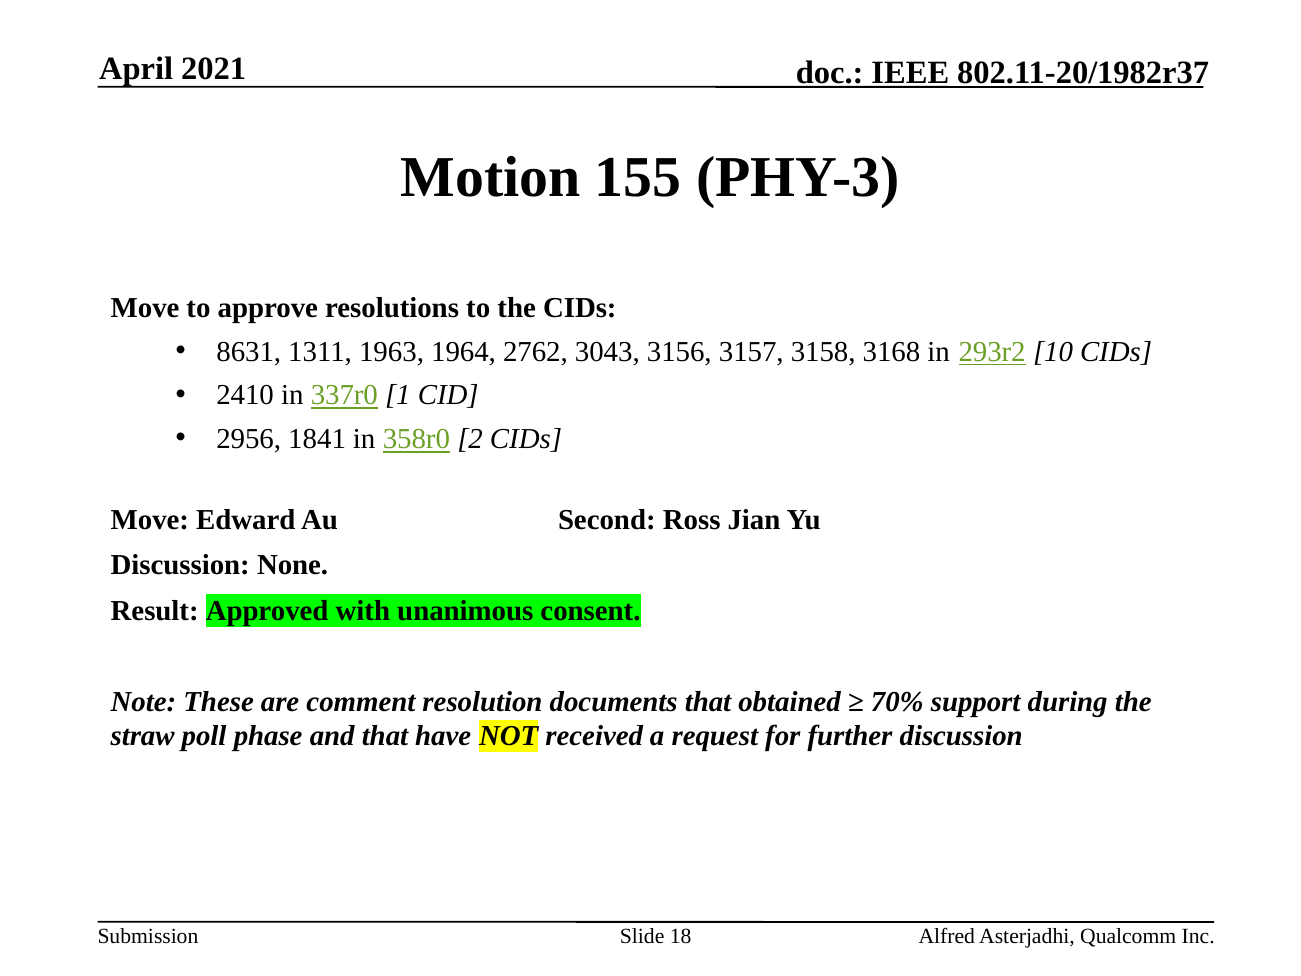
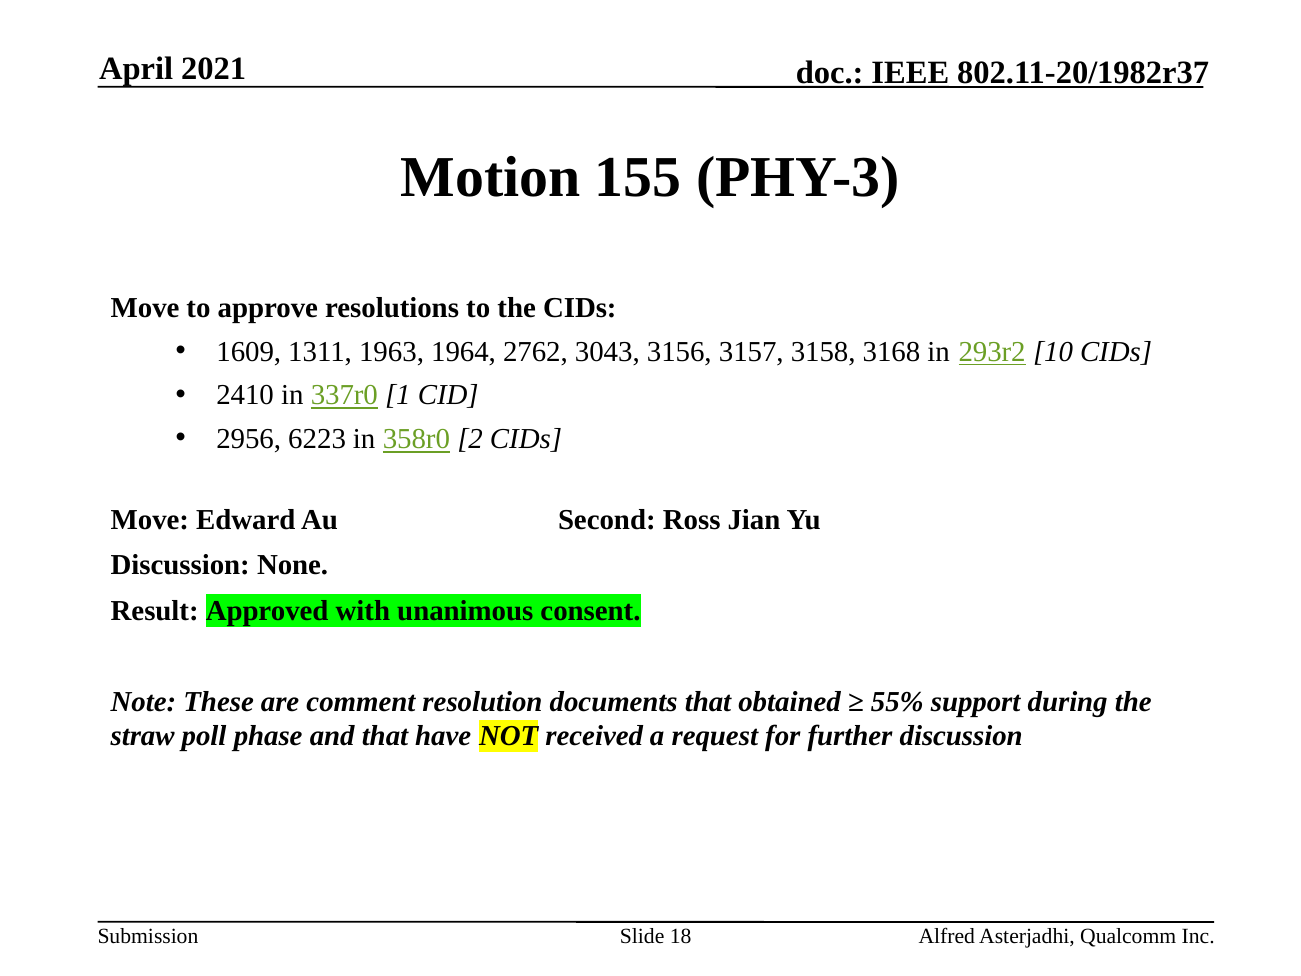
8631: 8631 -> 1609
1841: 1841 -> 6223
70%: 70% -> 55%
